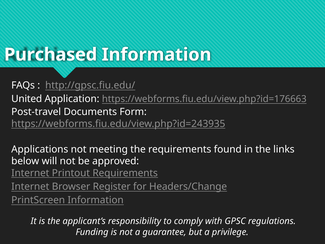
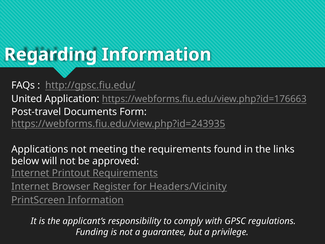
Purchased: Purchased -> Regarding
Headers/Change: Headers/Change -> Headers/Vicinity
